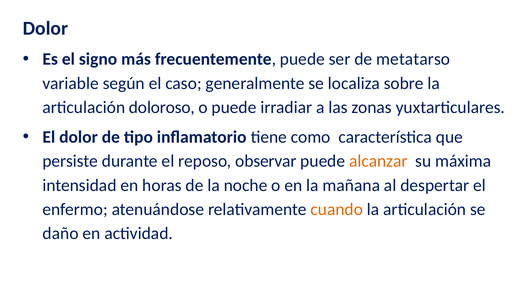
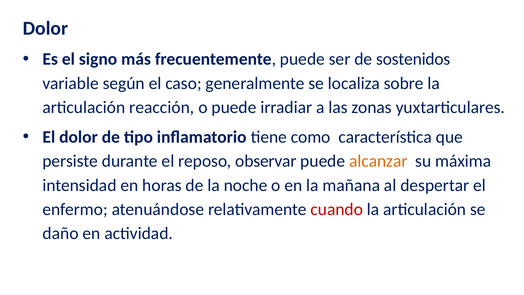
metatarso: metatarso -> sostenidos
doloroso: doloroso -> reacción
cuando colour: orange -> red
